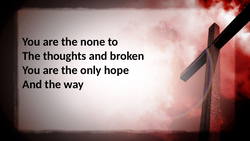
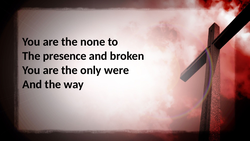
thoughts: thoughts -> presence
hope: hope -> were
